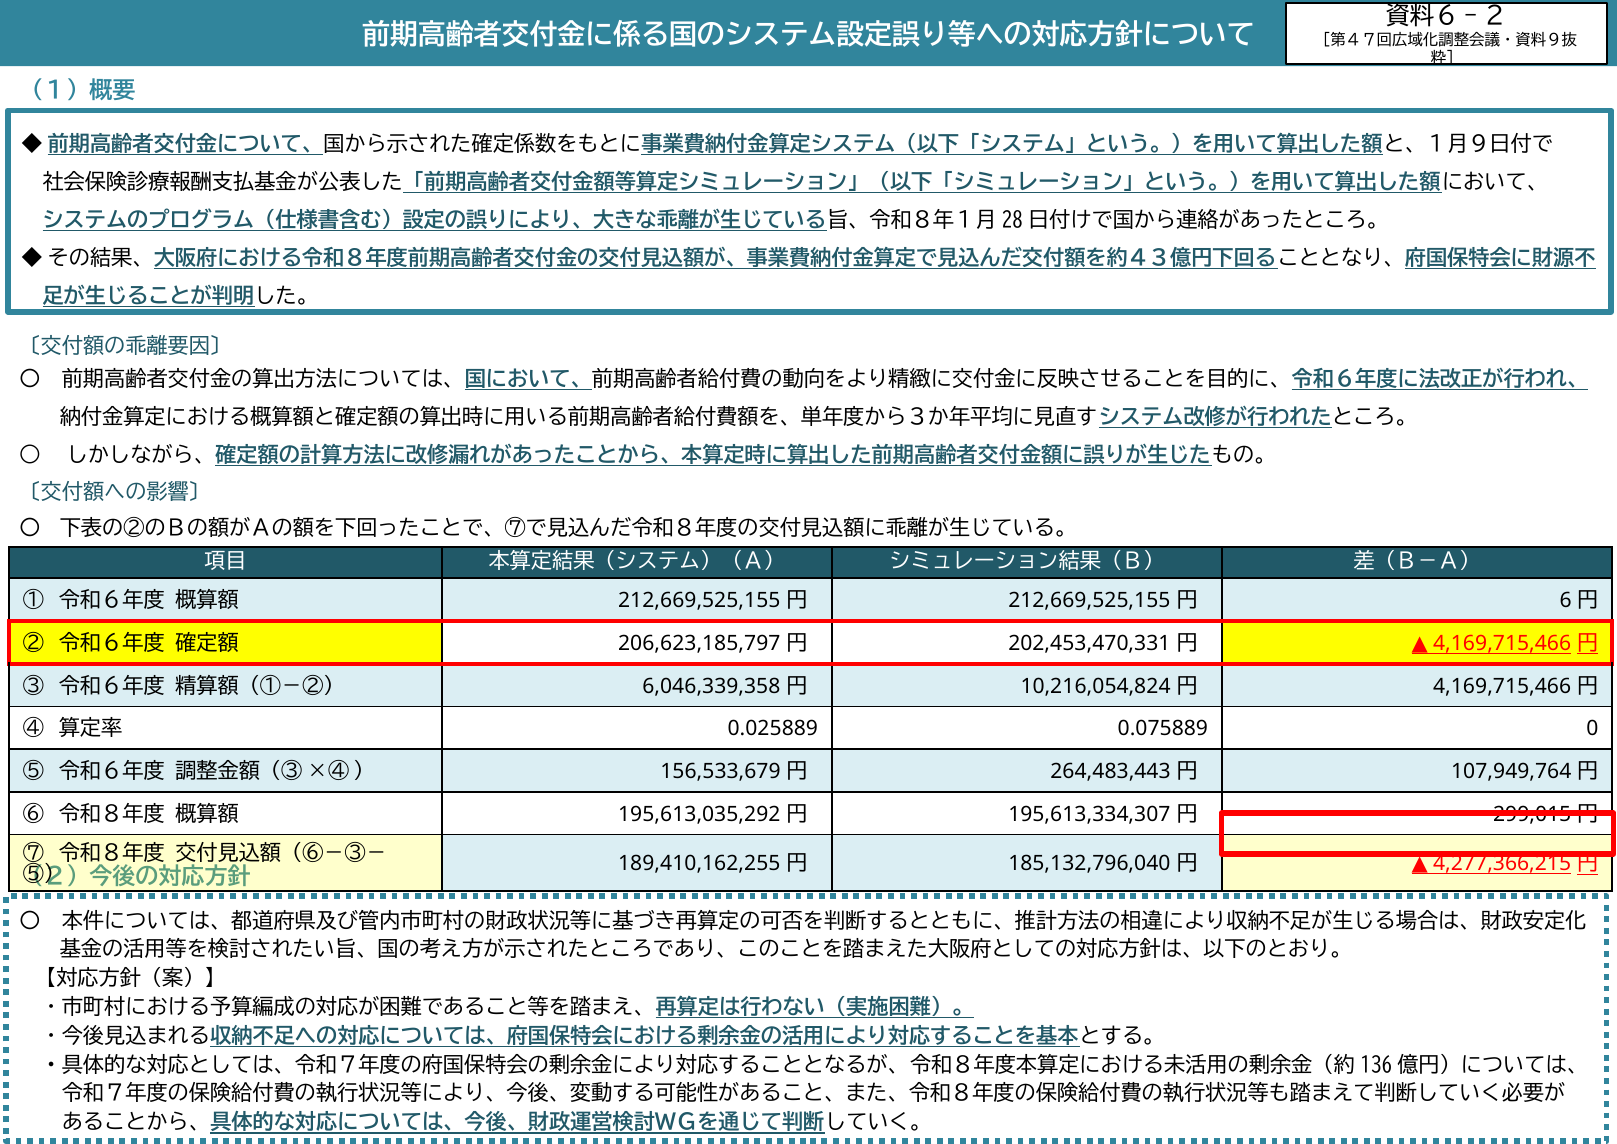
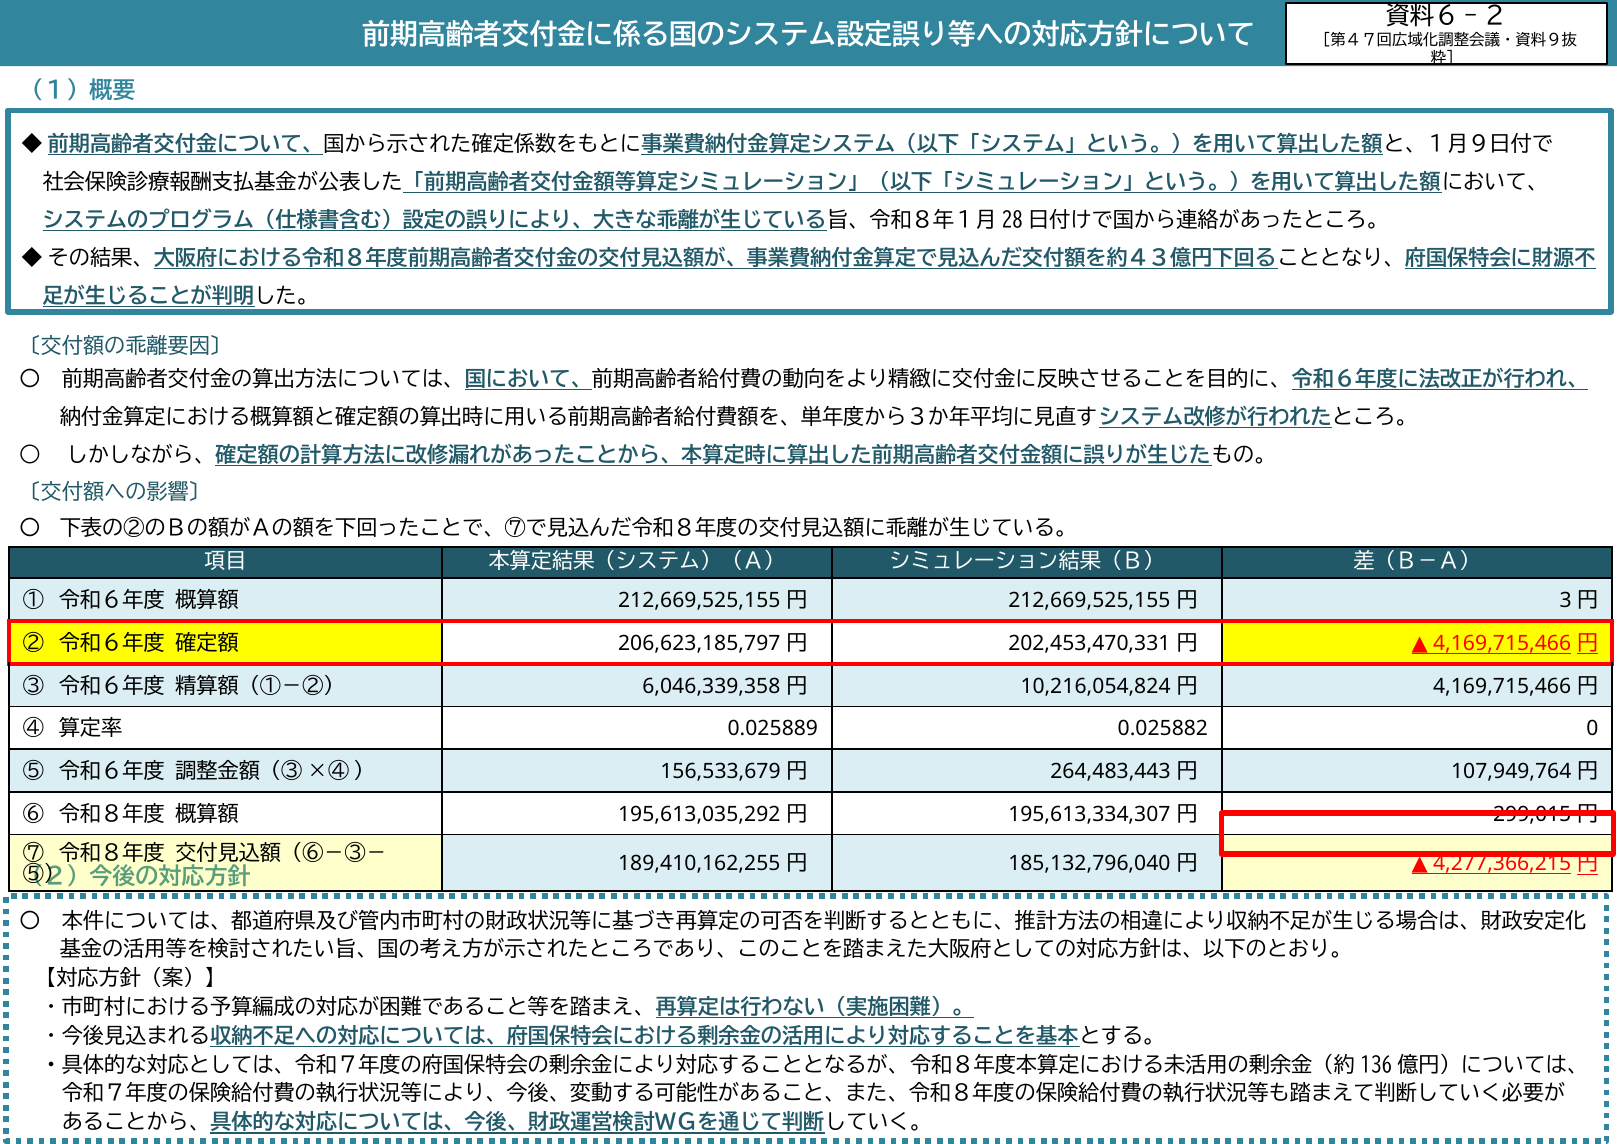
6: 6 -> 3
0.075889: 0.075889 -> 0.025882
